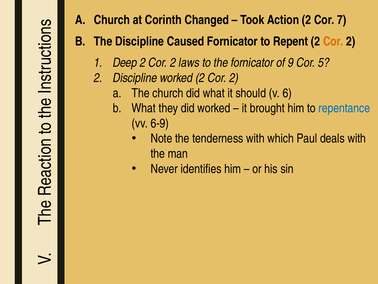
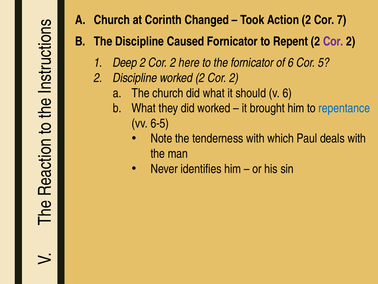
Cor at (333, 41) colour: orange -> purple
laws: laws -> here
of 9: 9 -> 6
6-9: 6-9 -> 6-5
